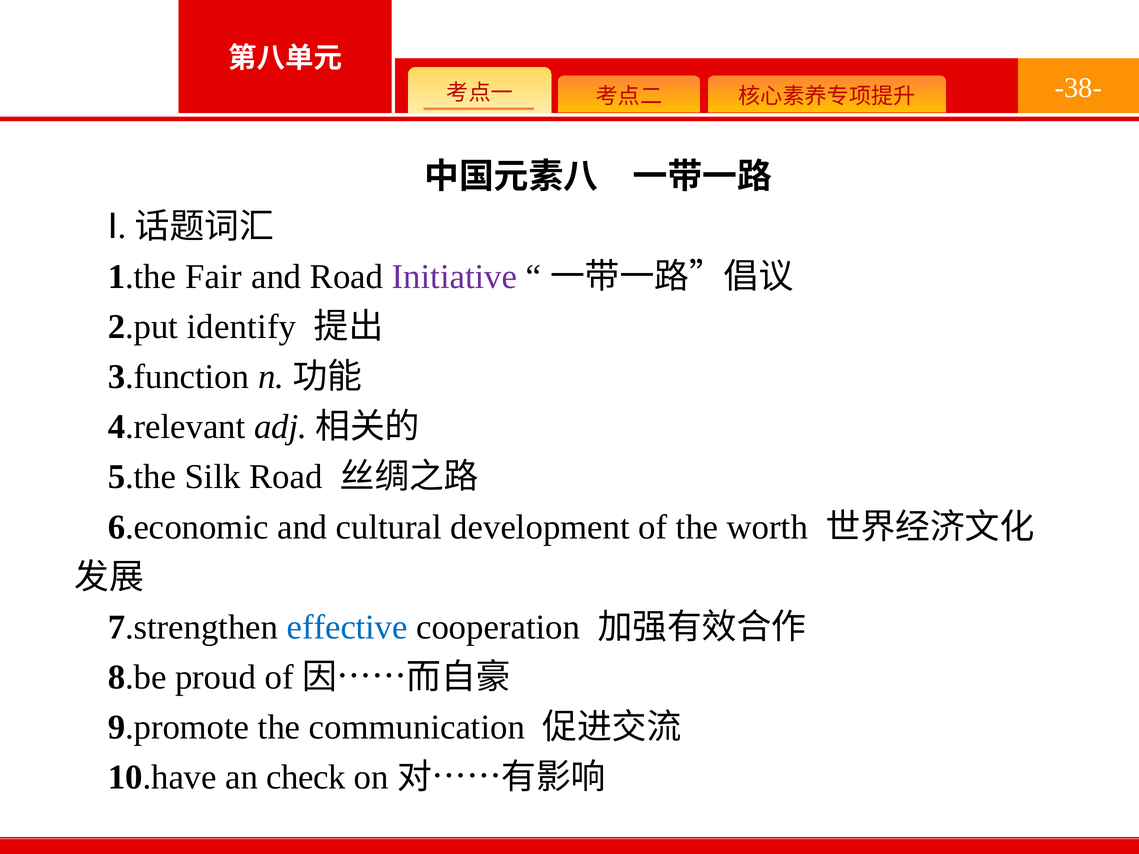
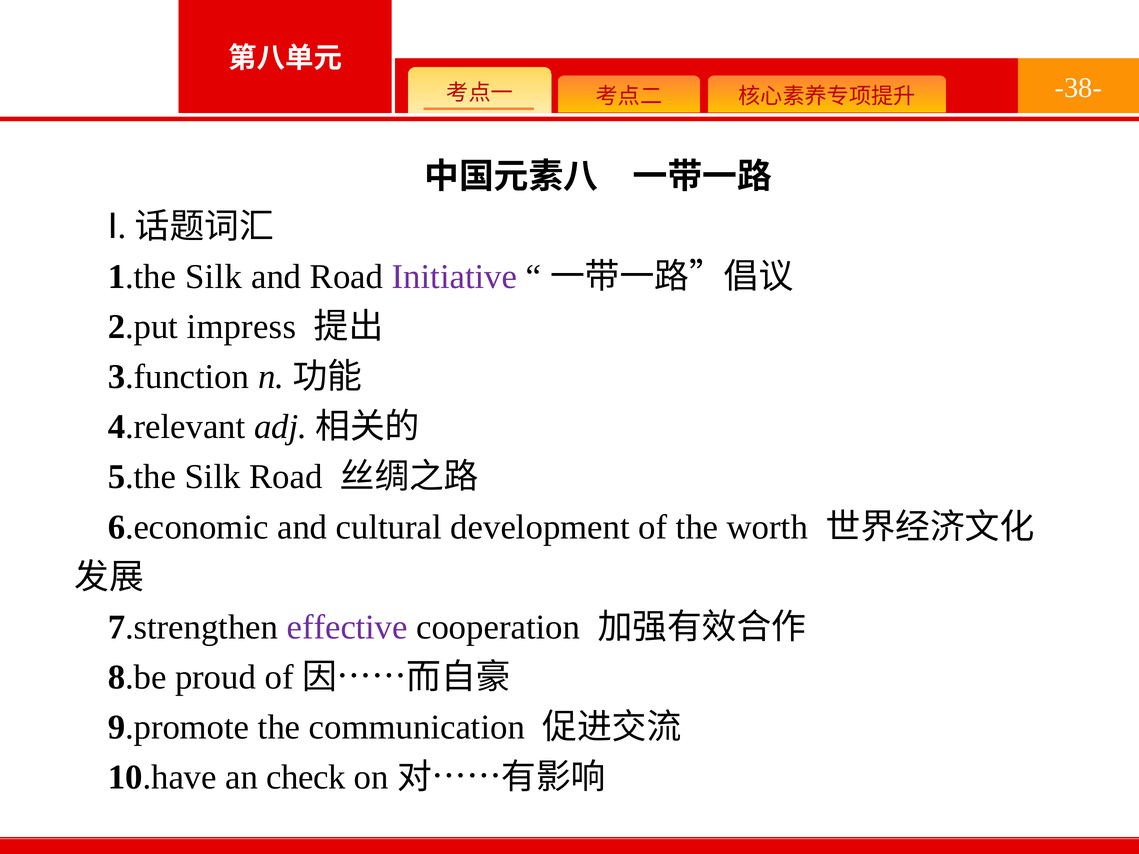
1.the Fair: Fair -> Silk
identify: identify -> impress
effective colour: blue -> purple
